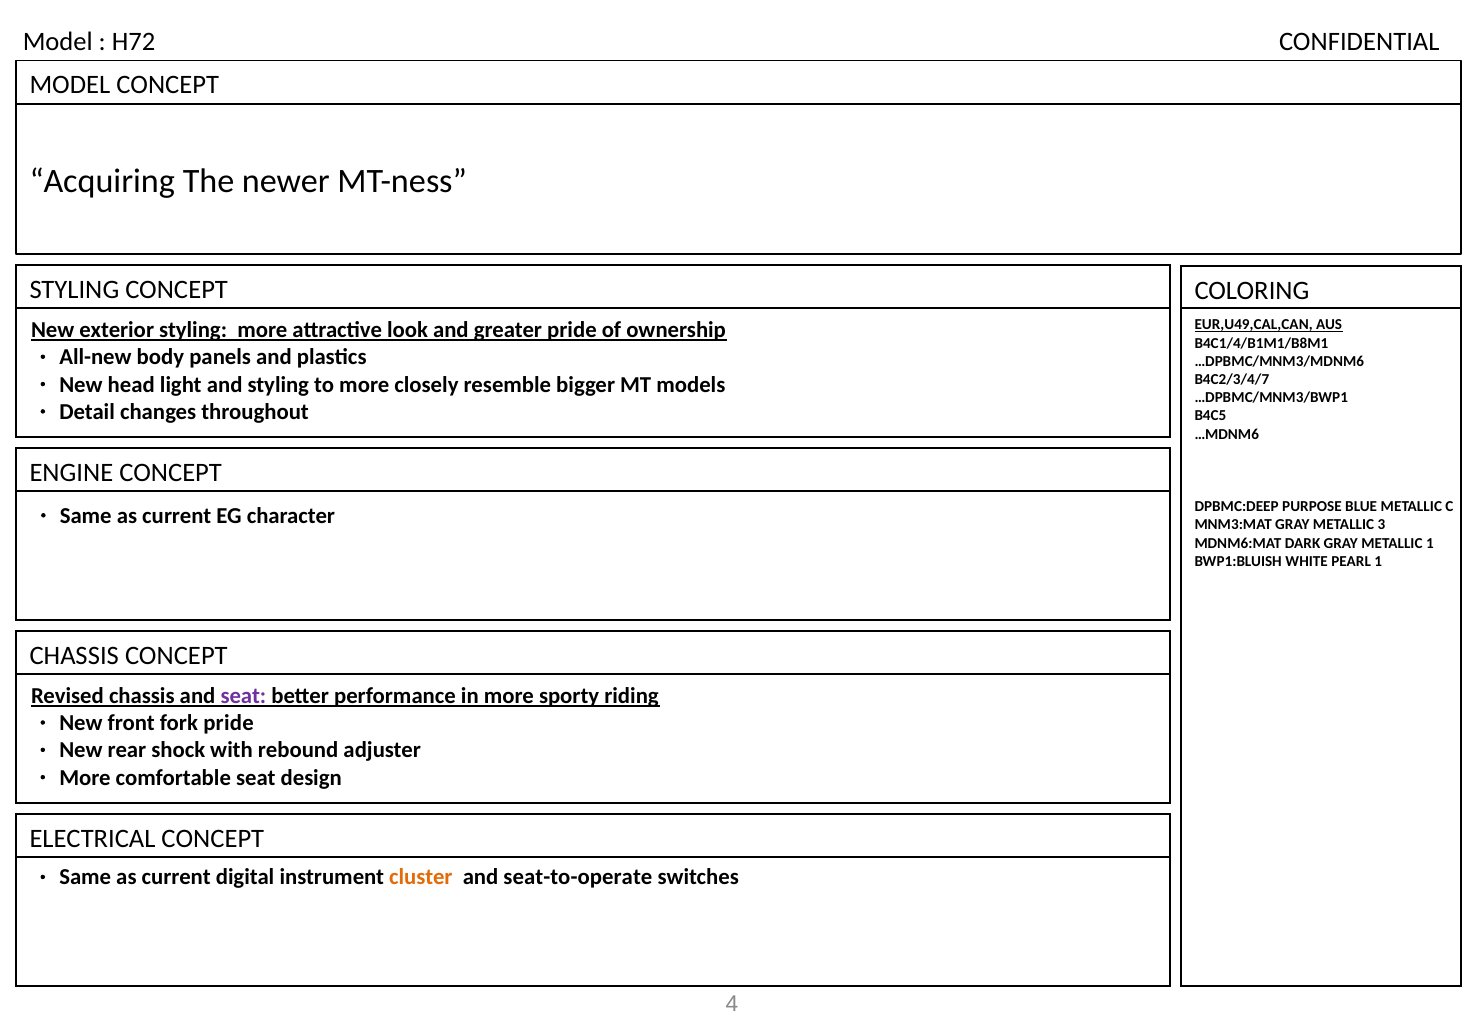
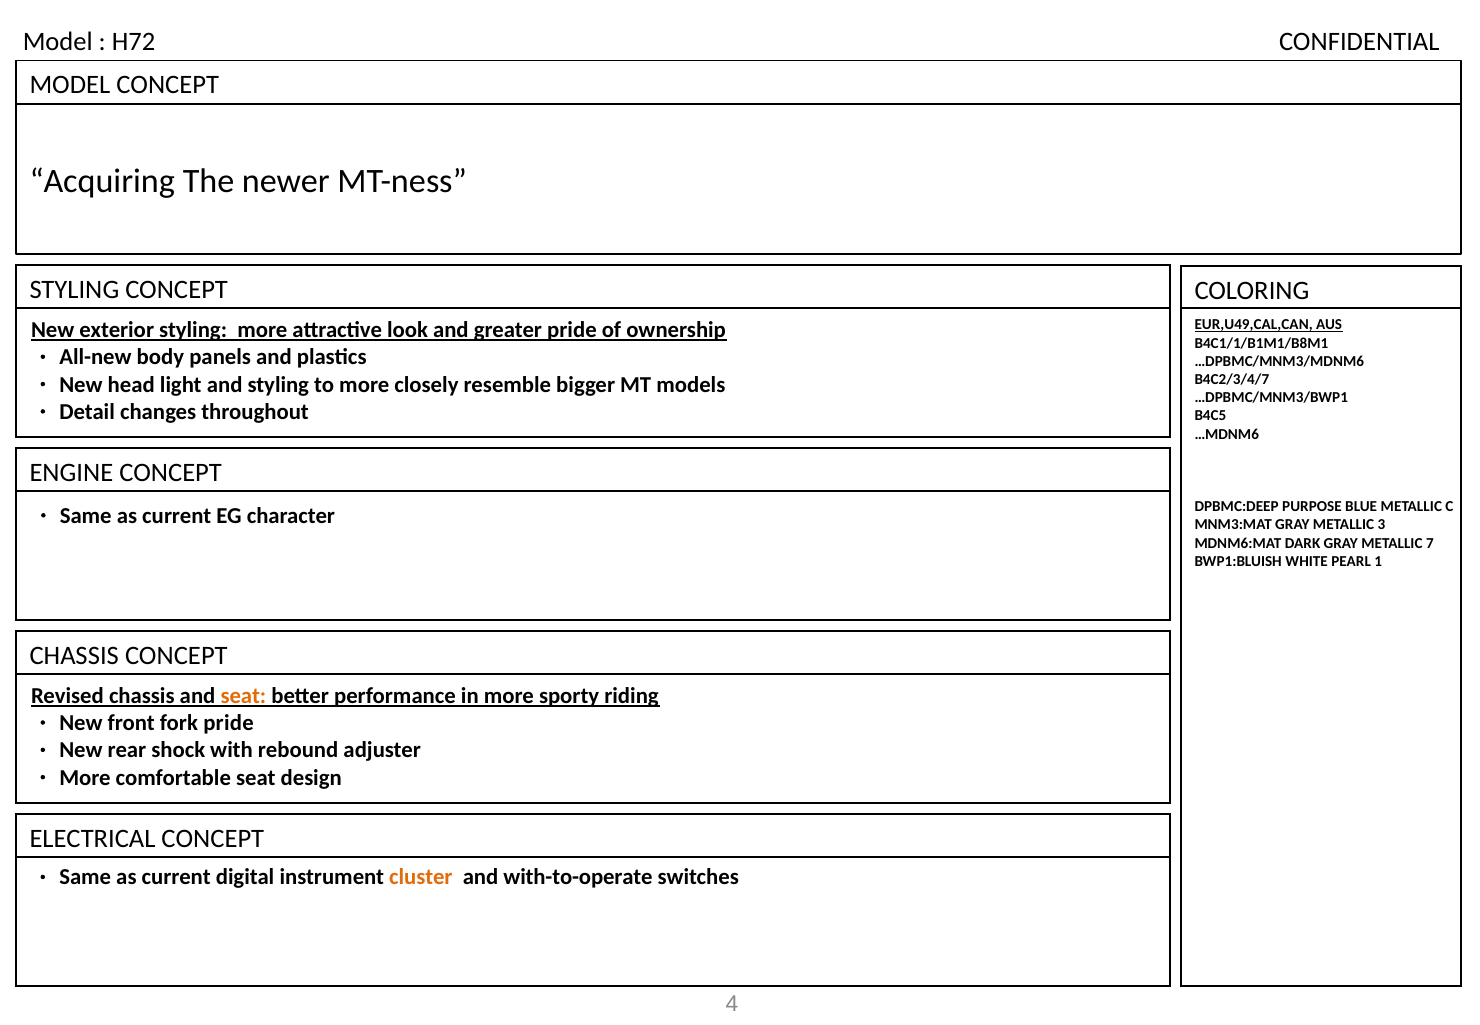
B4C1/4/B1M1/B8M1: B4C1/4/B1M1/B8M1 -> B4C1/1/B1M1/B8M1
METALLIC 1: 1 -> 7
seat at (243, 695) colour: purple -> orange
seat-to-operate: seat-to-operate -> with-to-operate
